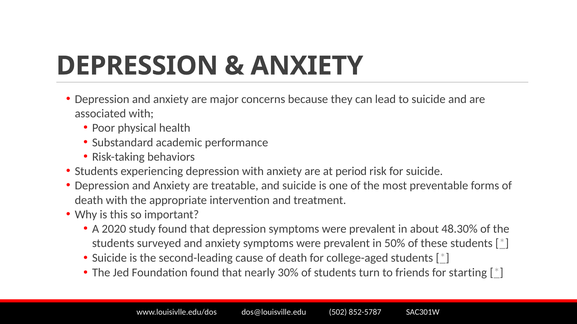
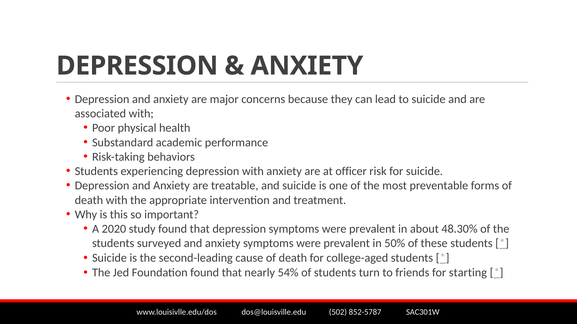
period: period -> officer
30%: 30% -> 54%
